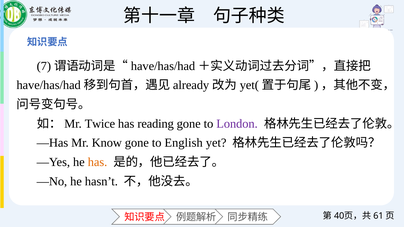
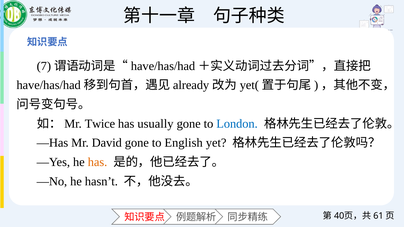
reading: reading -> usually
London colour: purple -> blue
Know: Know -> David
